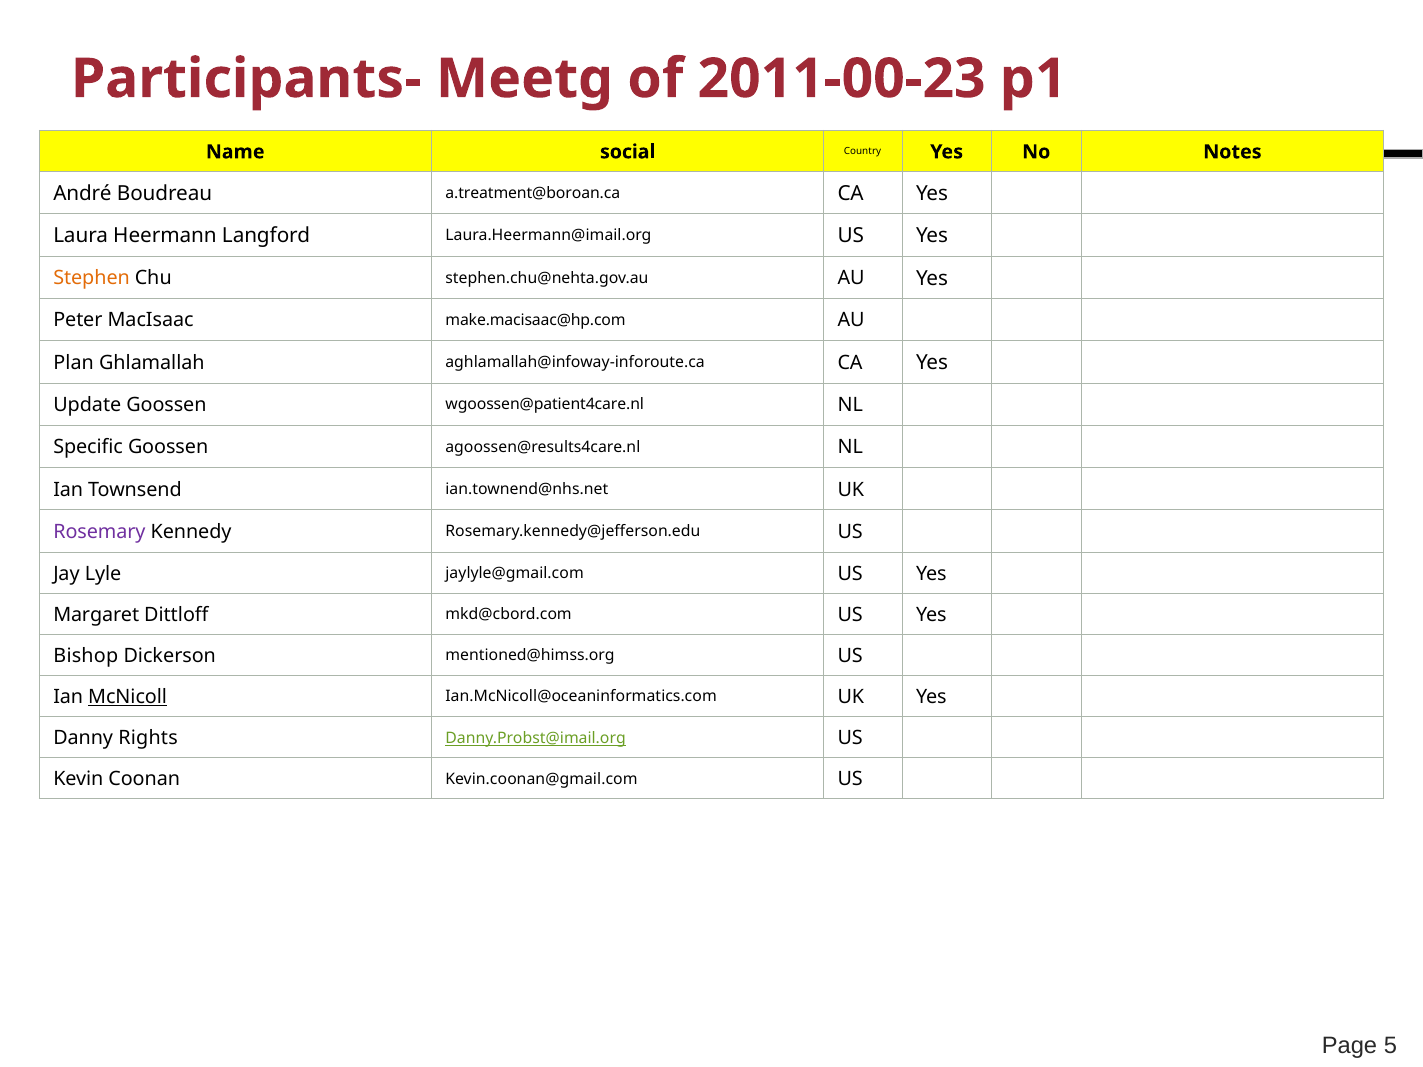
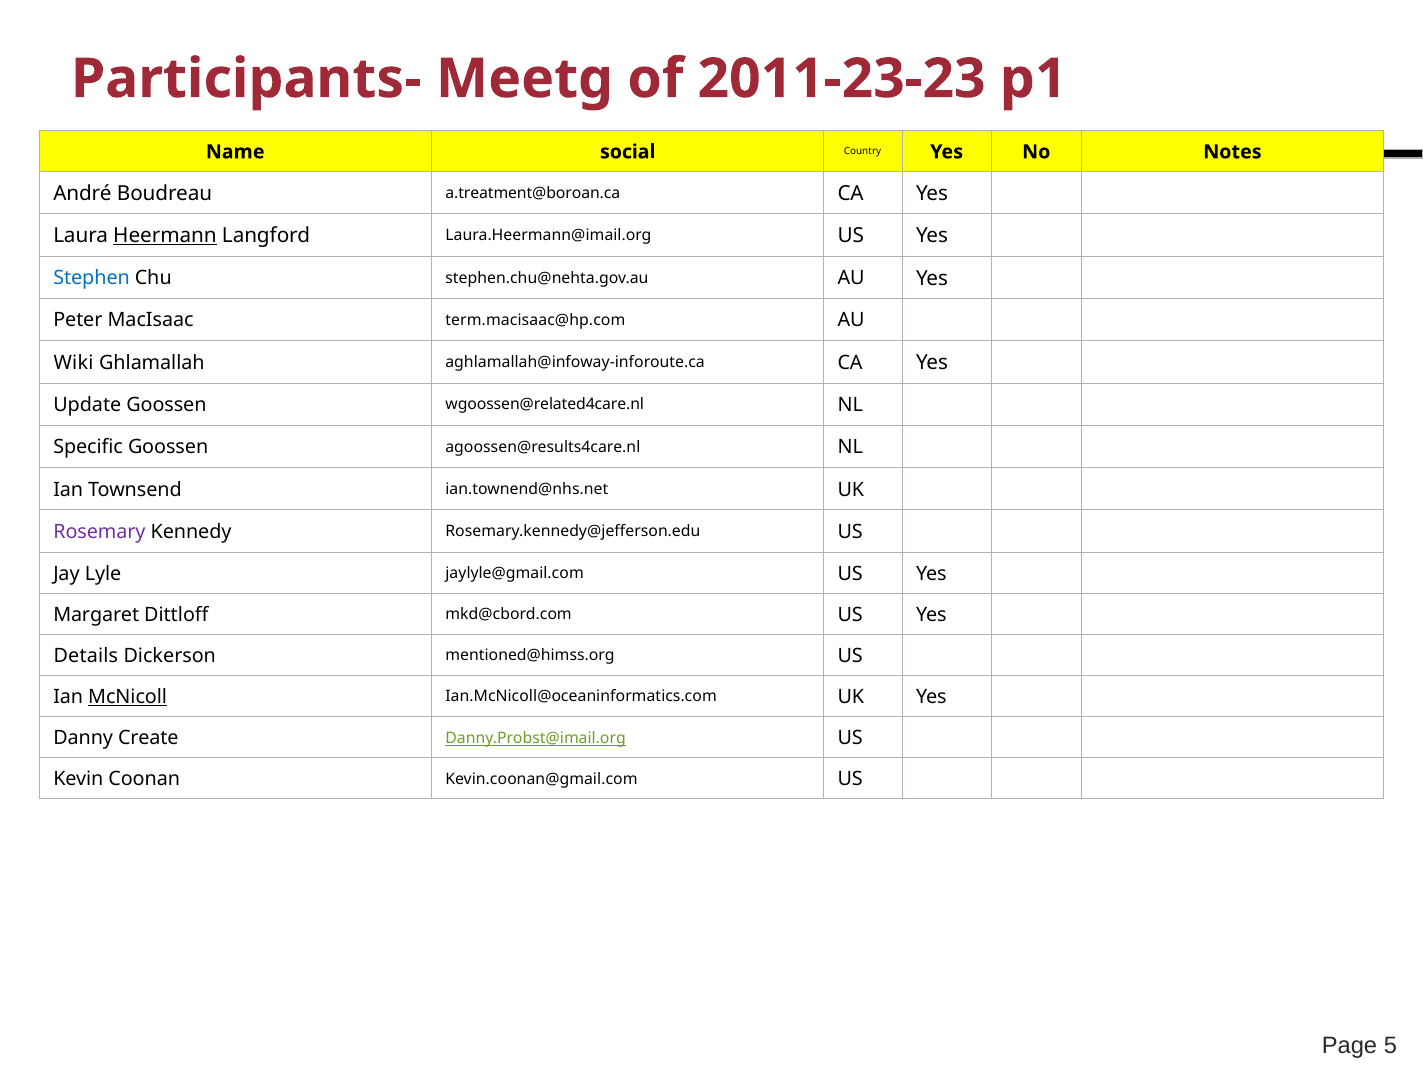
2011-00-23: 2011-00-23 -> 2011-23-23
Heermann underline: none -> present
Stephen colour: orange -> blue
make.macisaac@hp.com: make.macisaac@hp.com -> term.macisaac@hp.com
Plan: Plan -> Wiki
wgoossen@patient4care.nl: wgoossen@patient4care.nl -> wgoossen@related4care.nl
Bishop: Bishop -> Details
Rights: Rights -> Create
